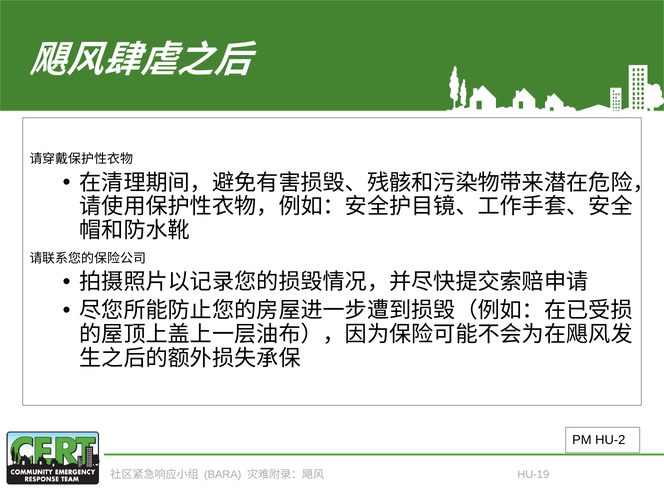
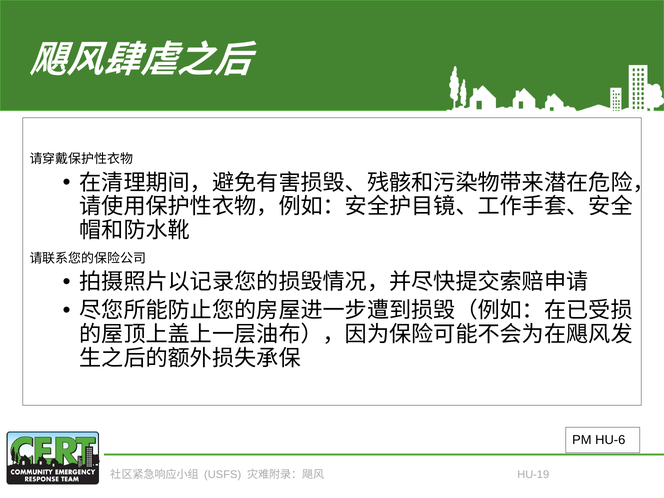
HU-2: HU-2 -> HU-6
BARA: BARA -> USFS
